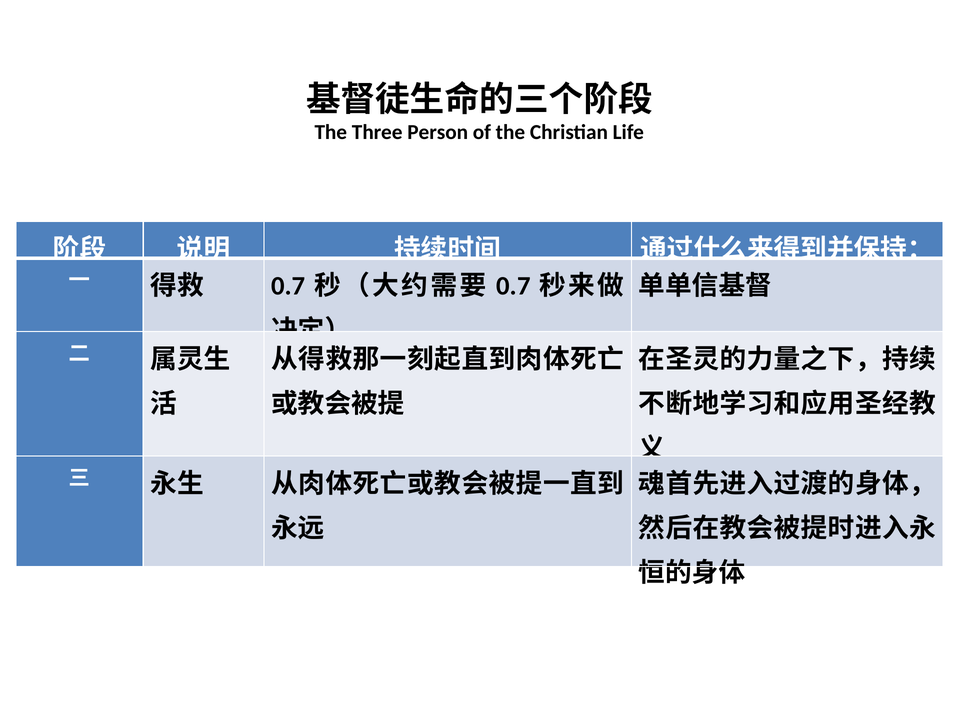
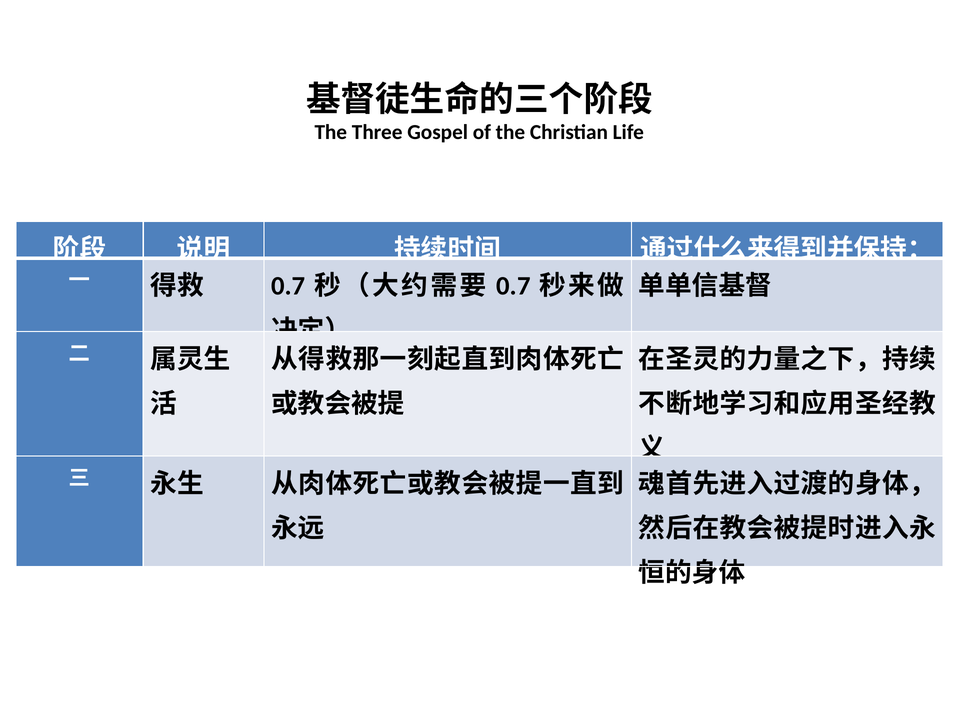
Person: Person -> Gospel
